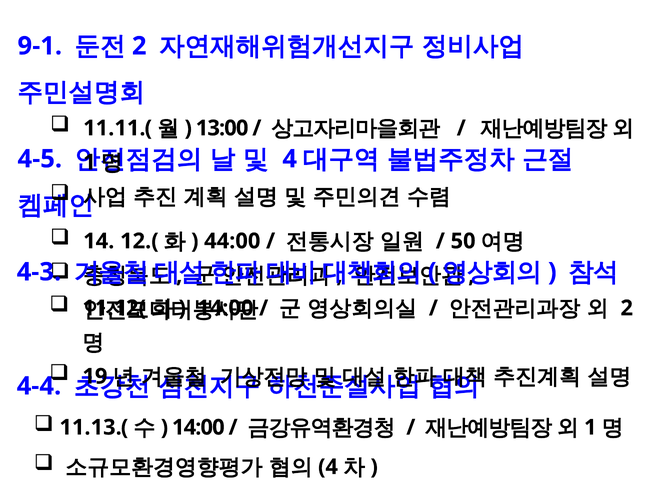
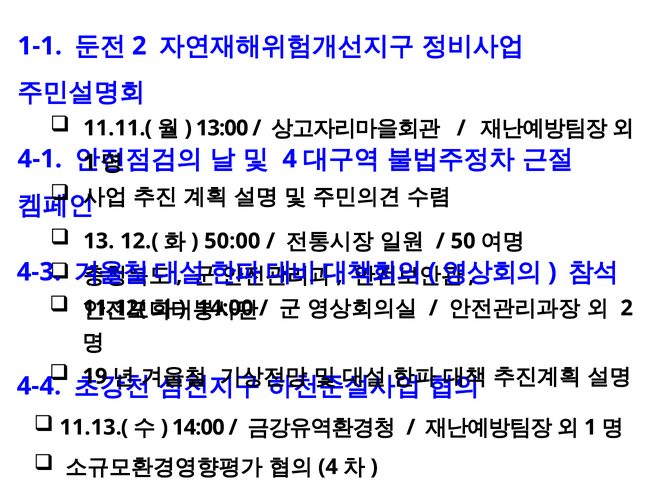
9-1: 9-1 -> 1-1
4-5: 4-5 -> 4-1
14: 14 -> 13
44:00: 44:00 -> 50:00
